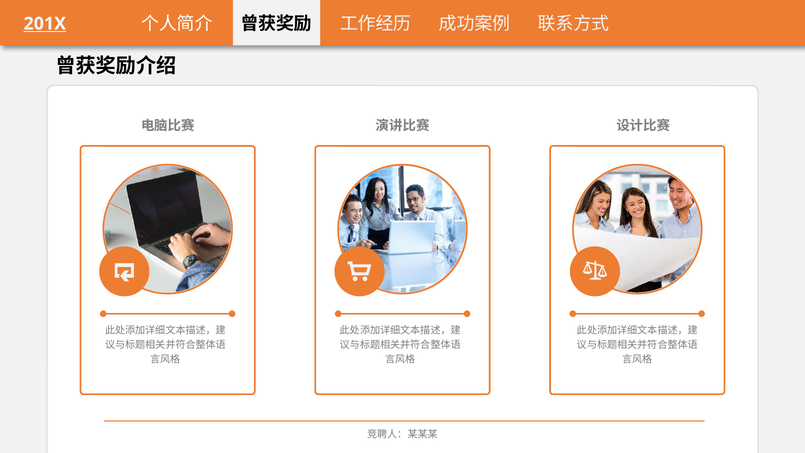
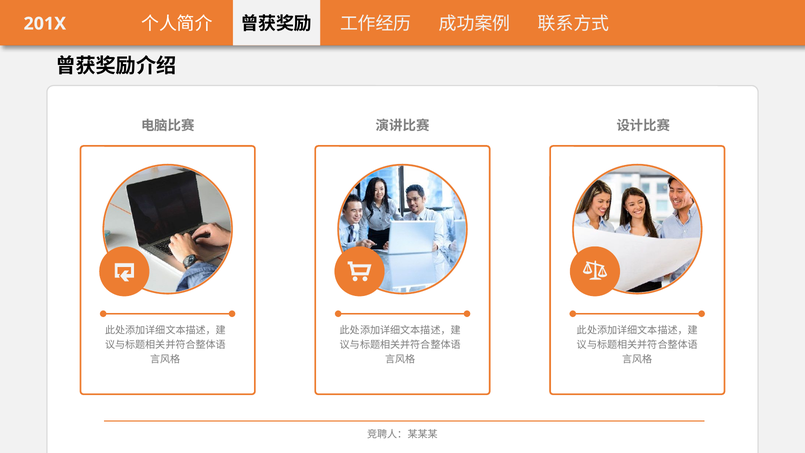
201X underline: present -> none
